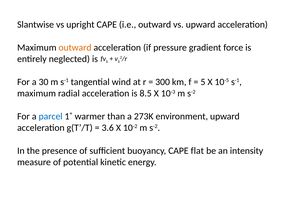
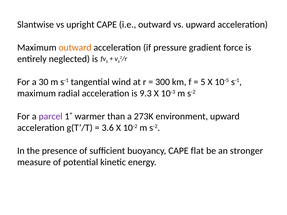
8.5: 8.5 -> 9.3
parcel colour: blue -> purple
intensity: intensity -> stronger
